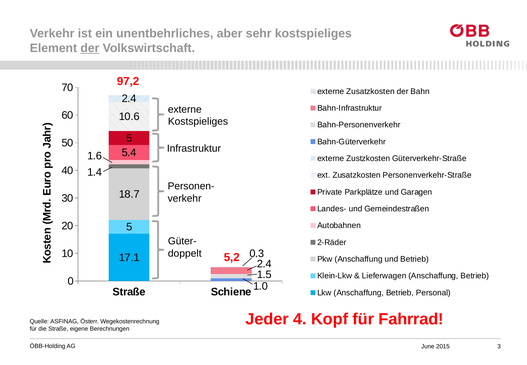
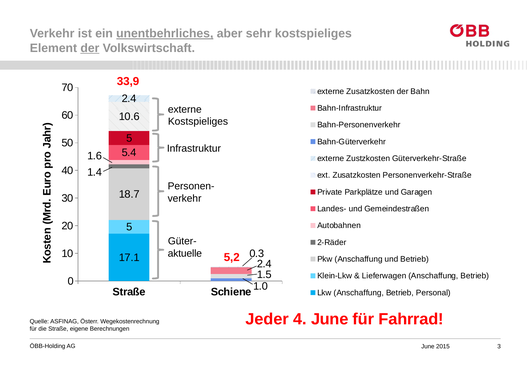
unentbehrliches underline: none -> present
97,2: 97,2 -> 33,9
doppelt: doppelt -> aktuelle
4 Kopf: Kopf -> June
